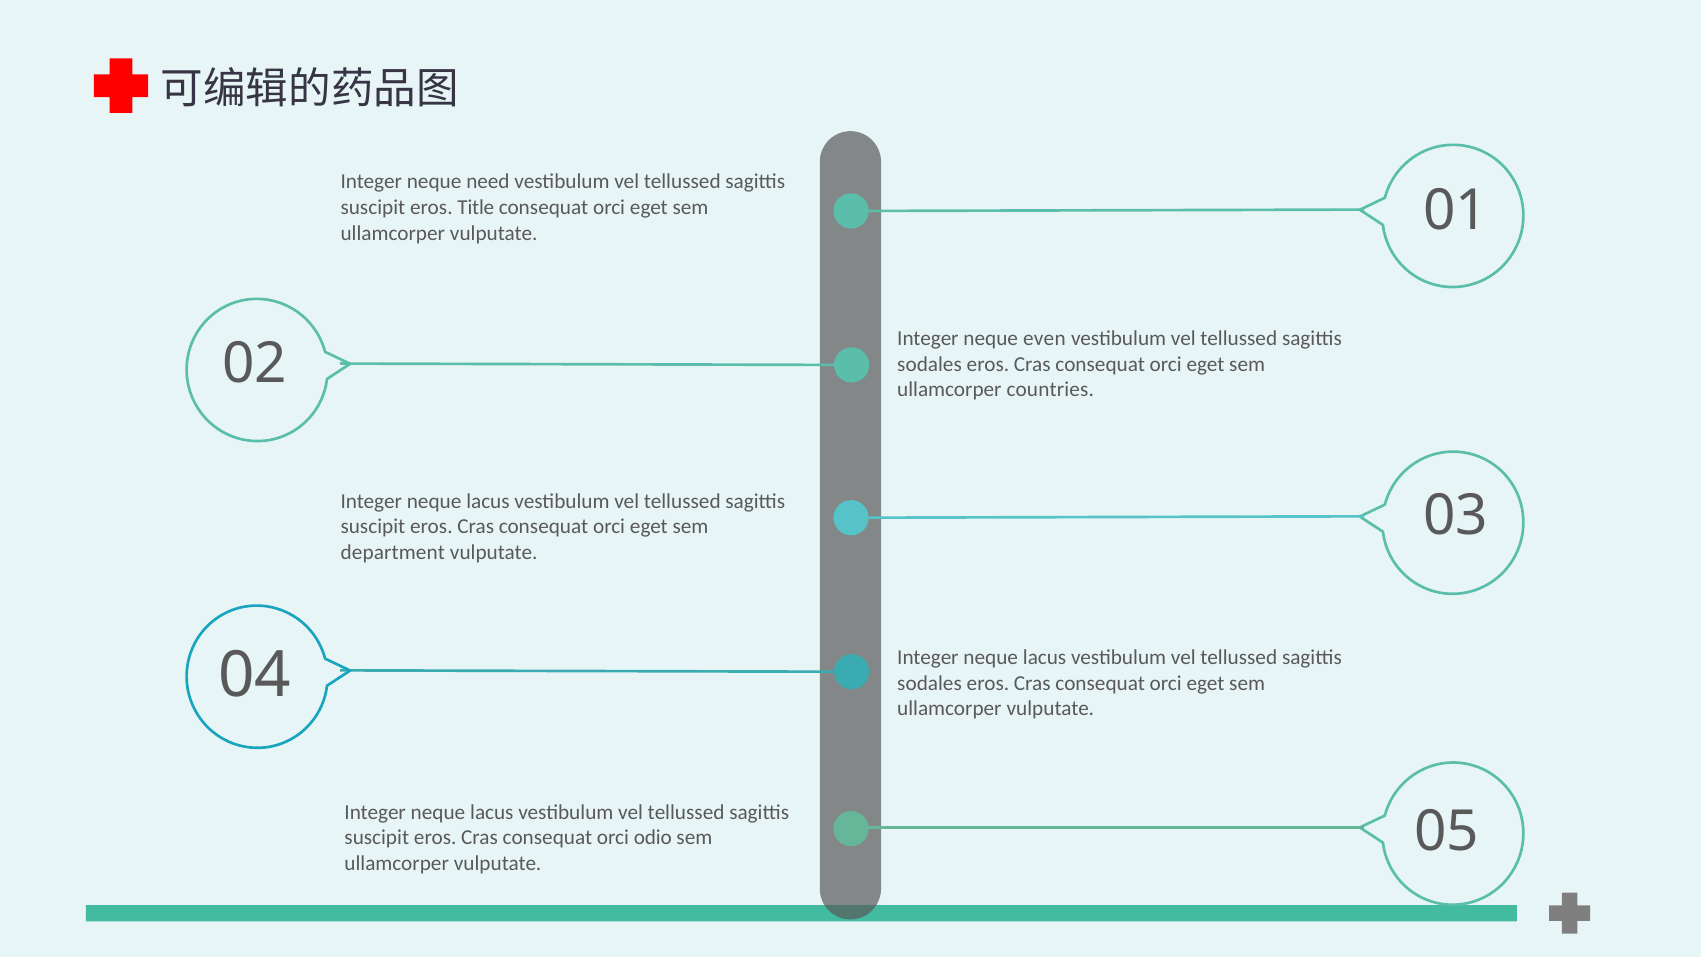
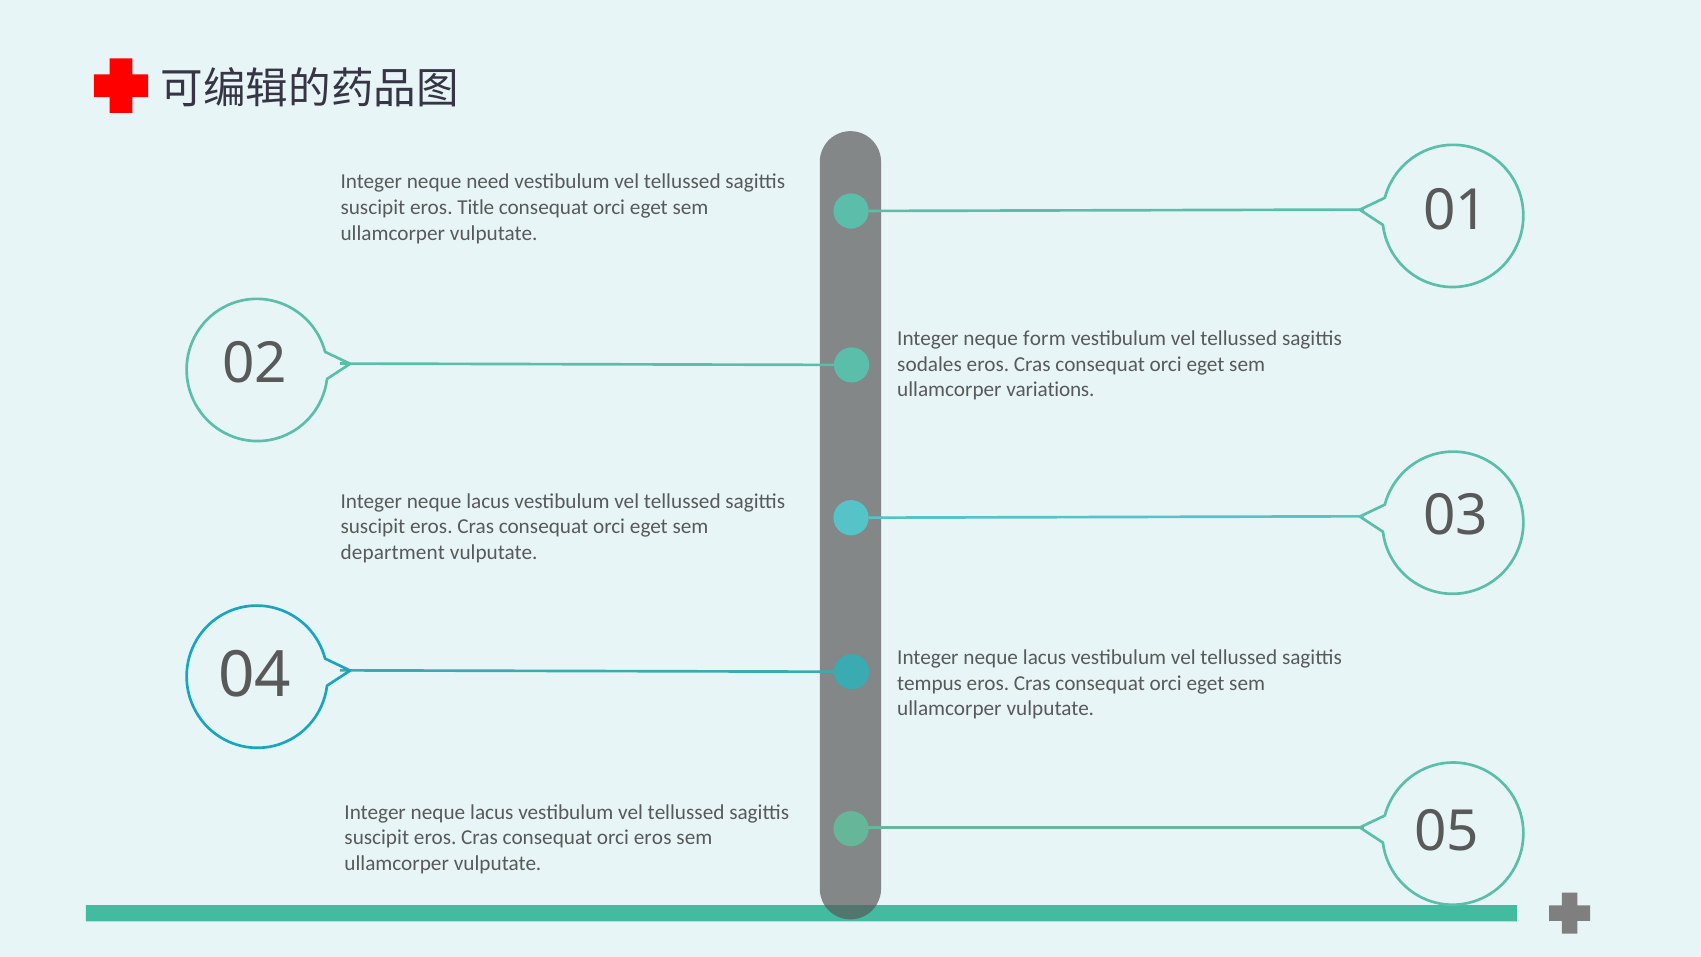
even: even -> form
countries: countries -> variations
sodales at (930, 683): sodales -> tempus
orci odio: odio -> eros
